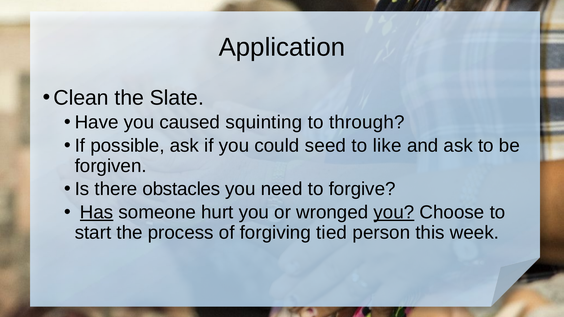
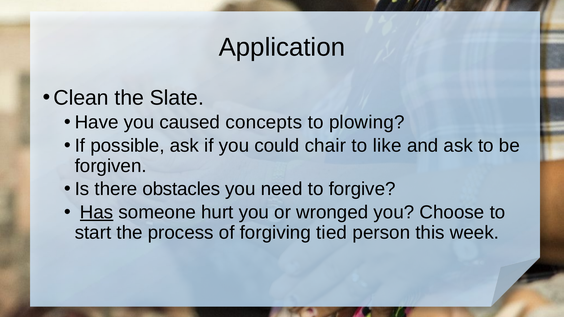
squinting: squinting -> concepts
through: through -> plowing
seed: seed -> chair
you at (394, 212) underline: present -> none
